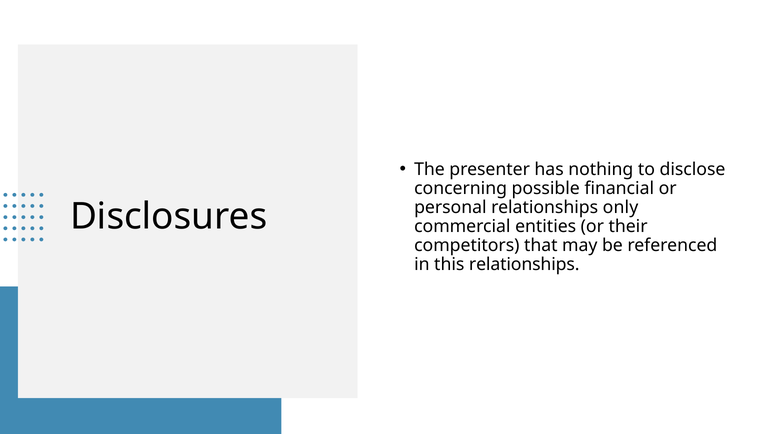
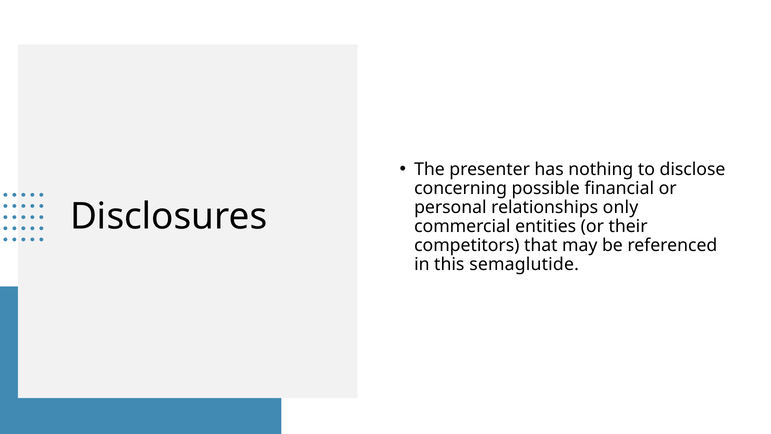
this relationships: relationships -> semaglutide
